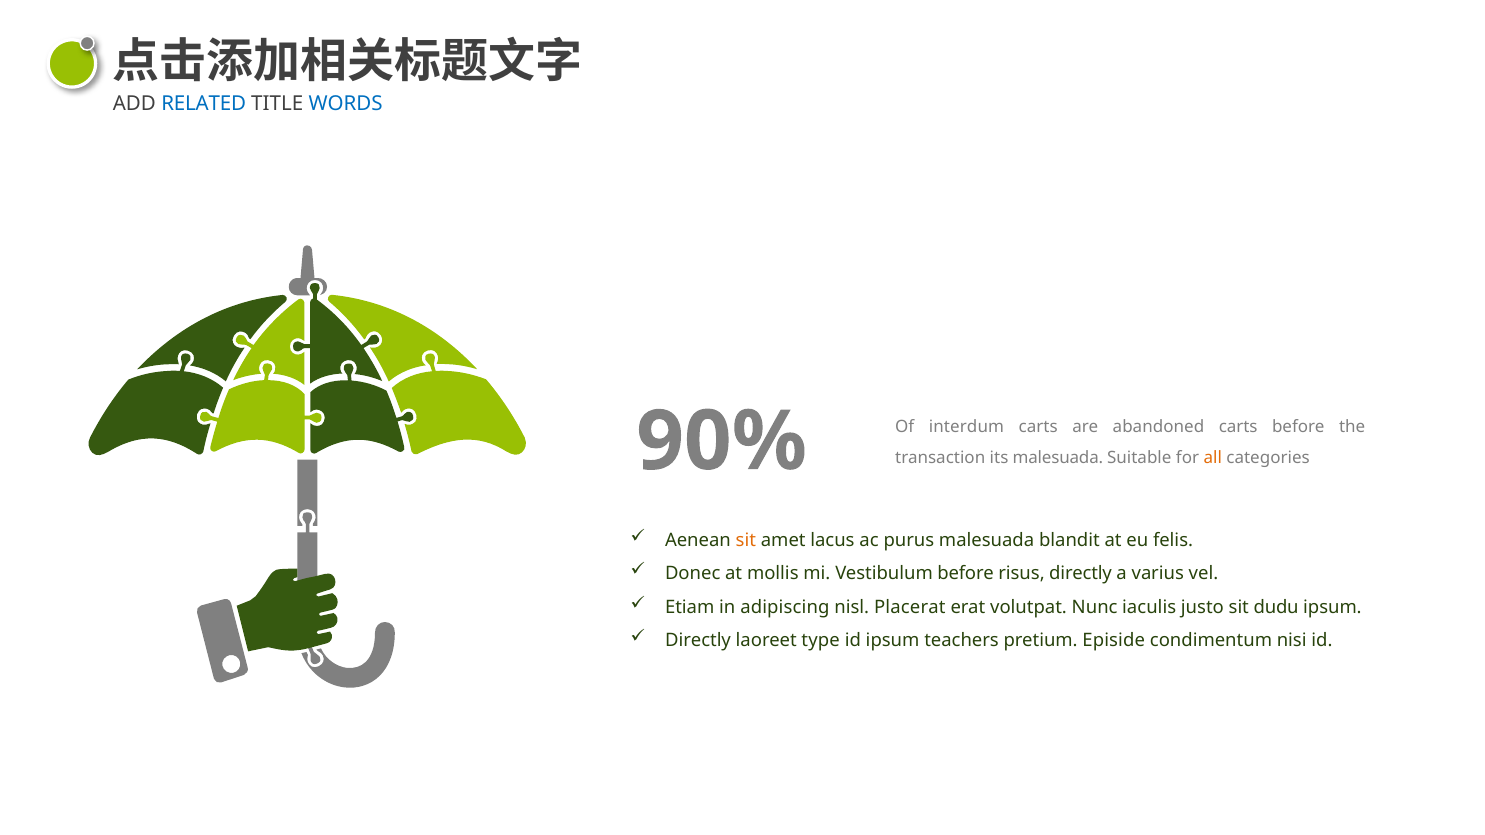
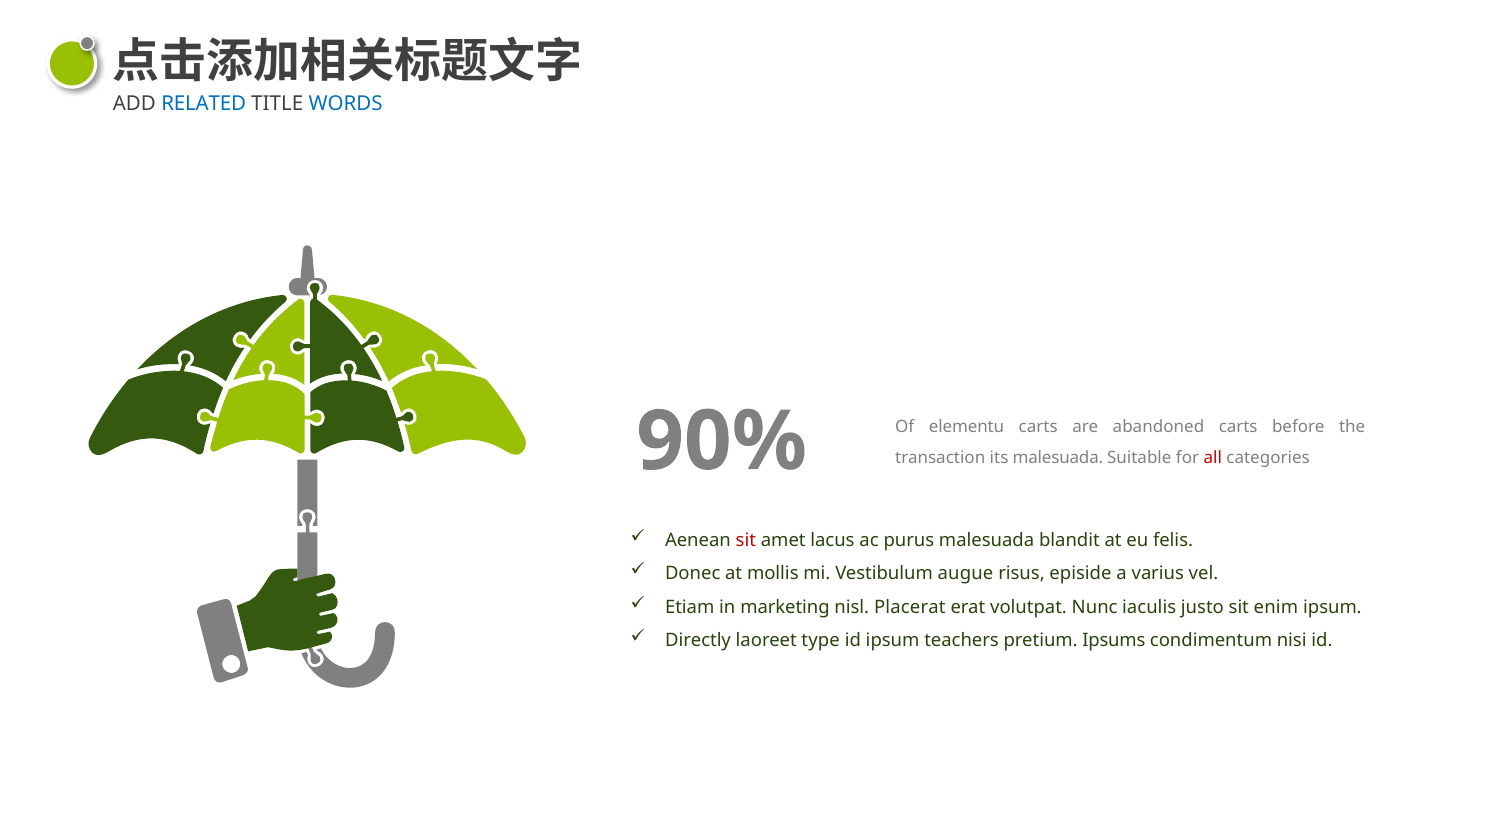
interdum: interdum -> elementu
all colour: orange -> red
sit at (746, 541) colour: orange -> red
Vestibulum before: before -> augue
risus directly: directly -> episide
adipiscing: adipiscing -> marketing
dudu: dudu -> enim
Episide: Episide -> Ipsums
